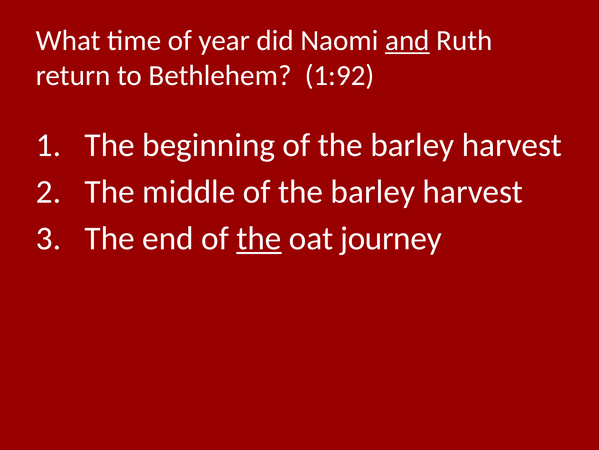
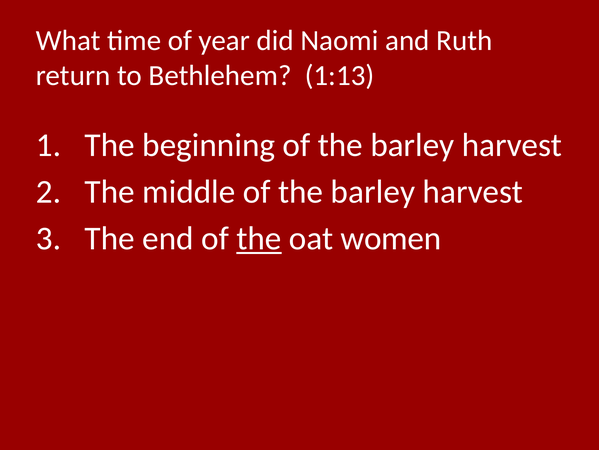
and underline: present -> none
1:92: 1:92 -> 1:13
journey: journey -> women
